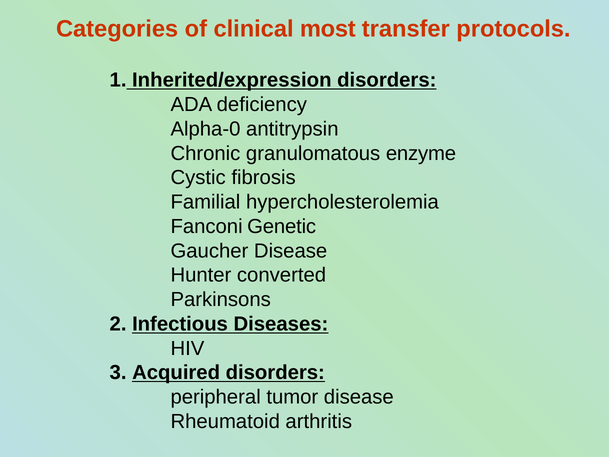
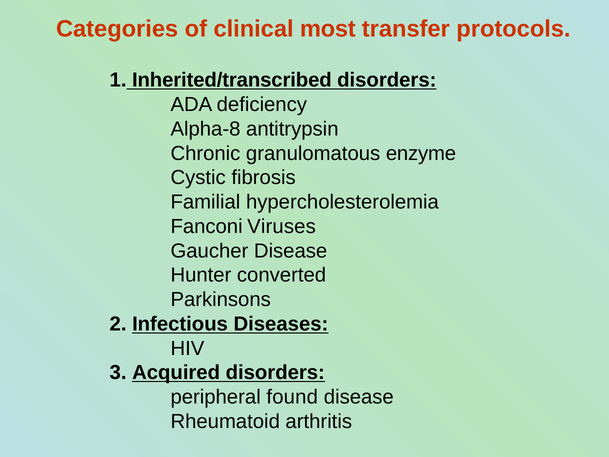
Inherited/expression: Inherited/expression -> Inherited/transcribed
Alpha-0: Alpha-0 -> Alpha-8
Genetic: Genetic -> Viruses
tumor: tumor -> found
